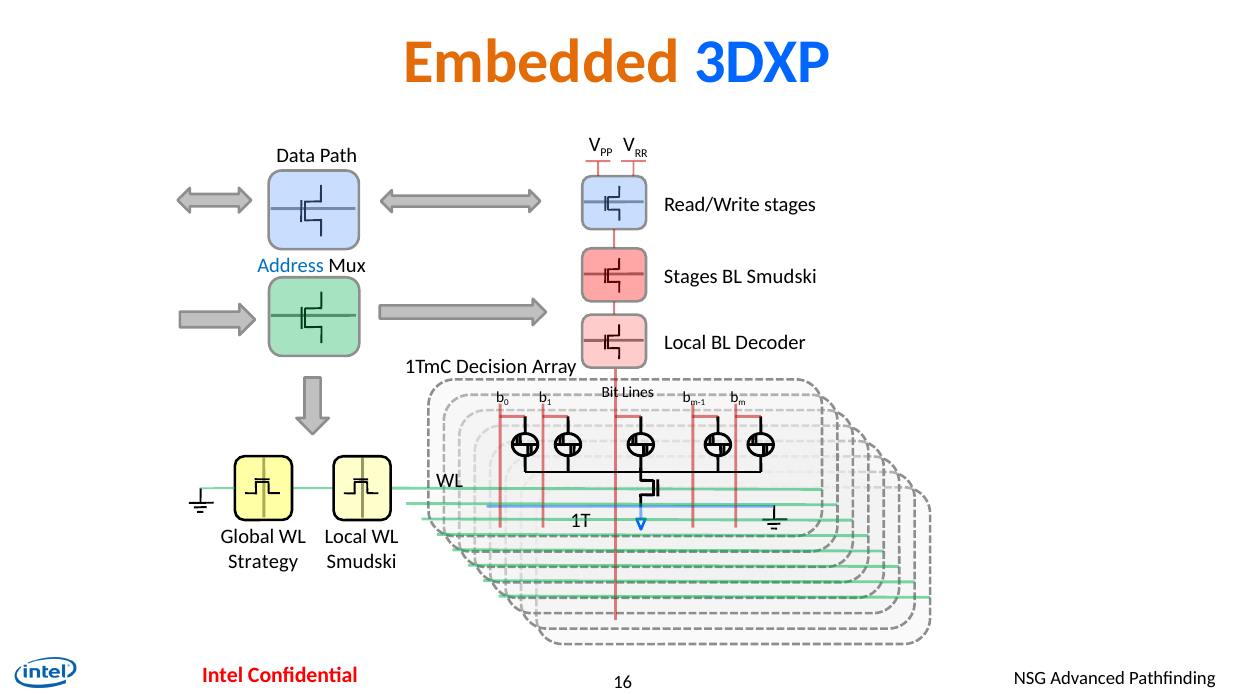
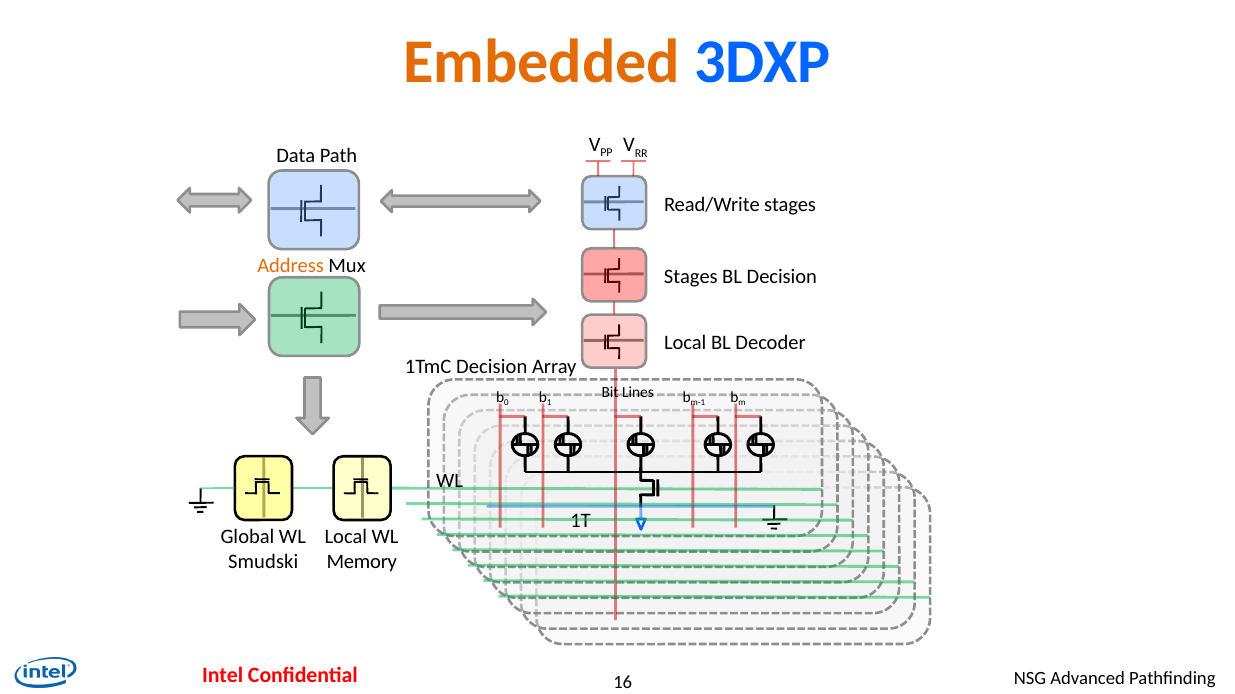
Address colour: blue -> orange
BL Smudski: Smudski -> Decision
Strategy: Strategy -> Smudski
Smudski at (362, 562): Smudski -> Memory
